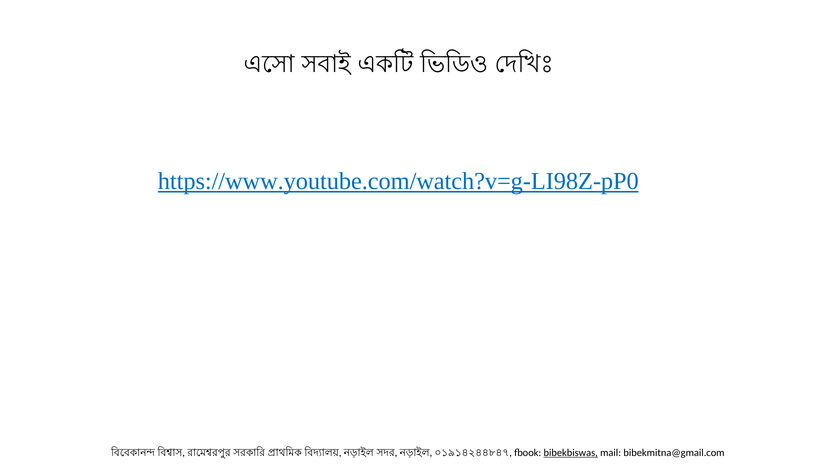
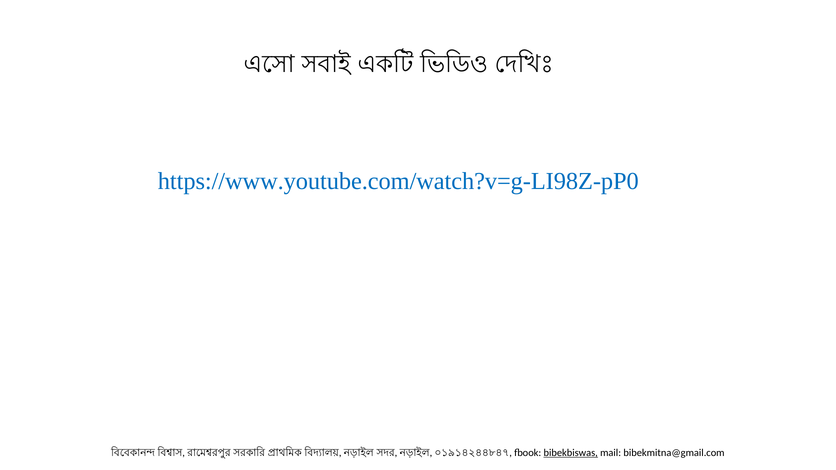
https://www.youtube.com/watch?v=g-LI98Z-pP0 underline: present -> none
